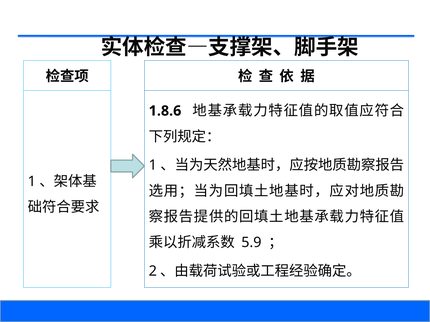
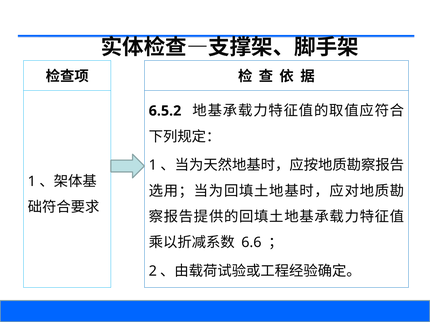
1.8.6: 1.8.6 -> 6.5.2
5.9: 5.9 -> 6.6
